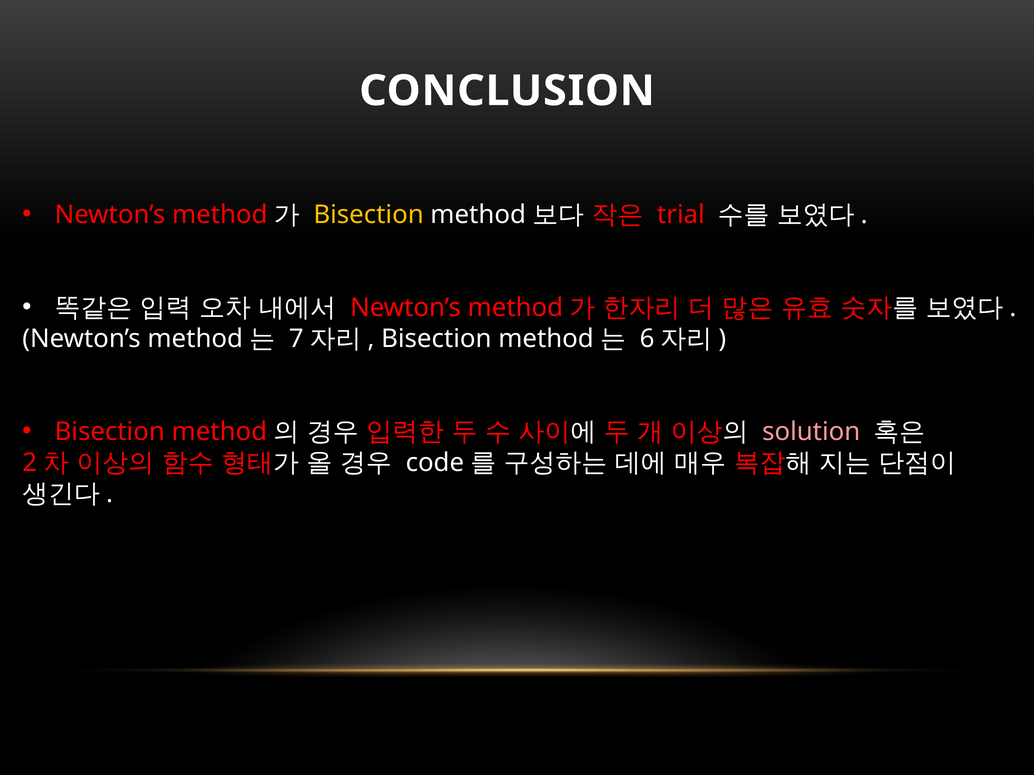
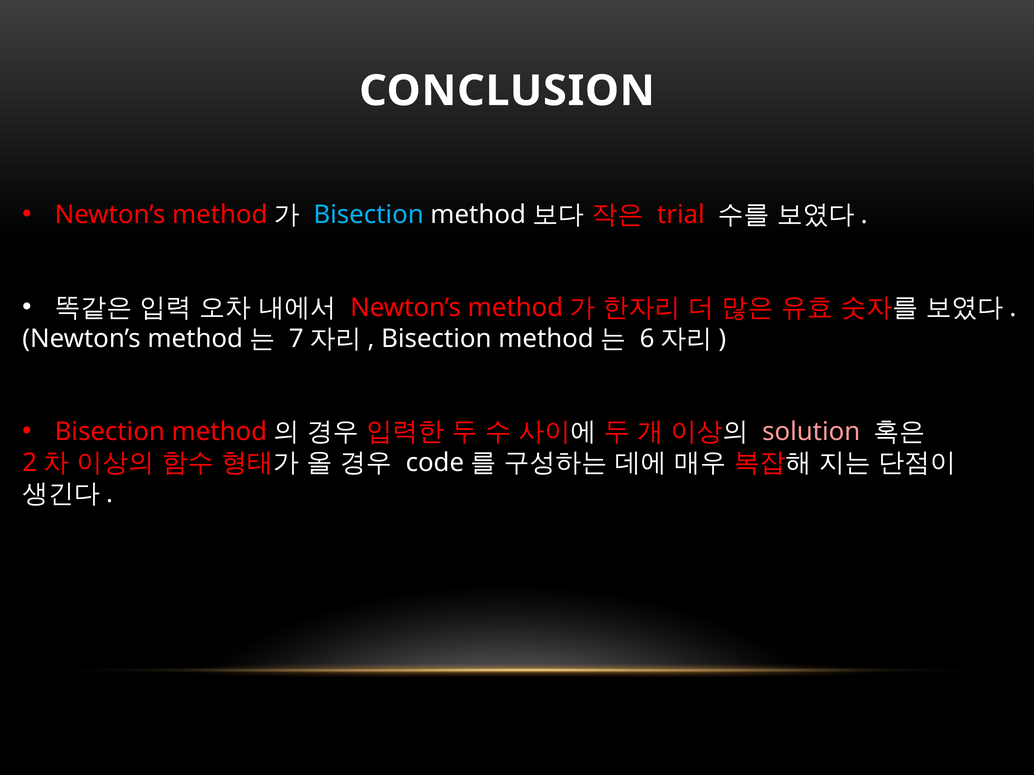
Bisection at (369, 215) colour: yellow -> light blue
